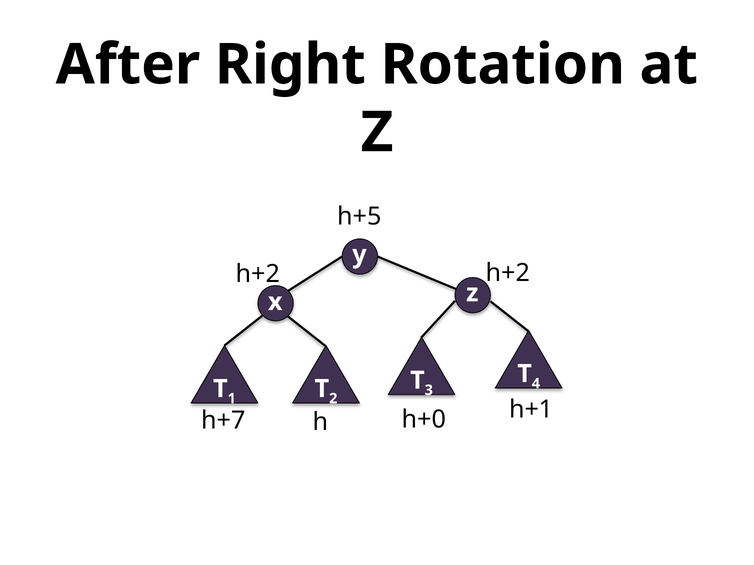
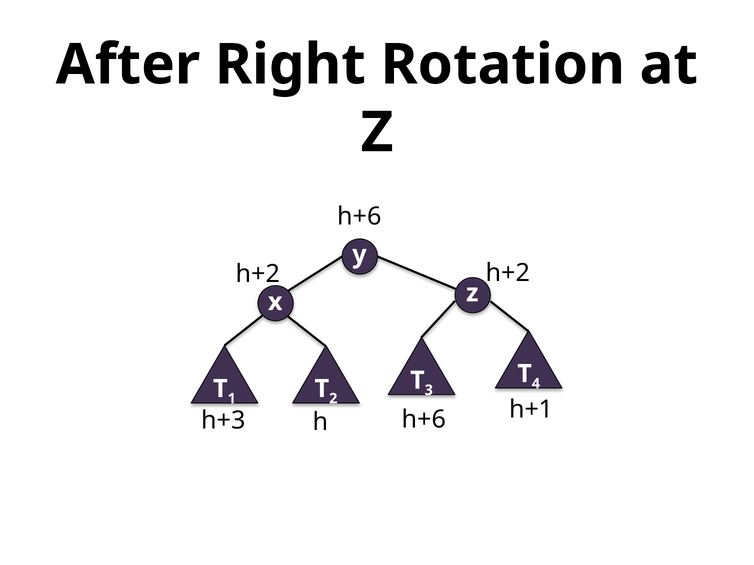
h+5 at (359, 217): h+5 -> h+6
h+0 at (424, 420): h+0 -> h+6
h+7: h+7 -> h+3
